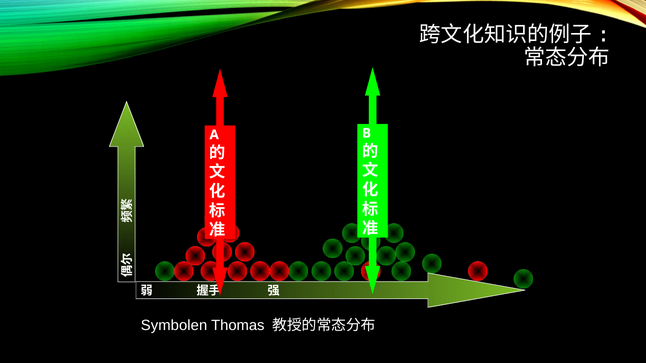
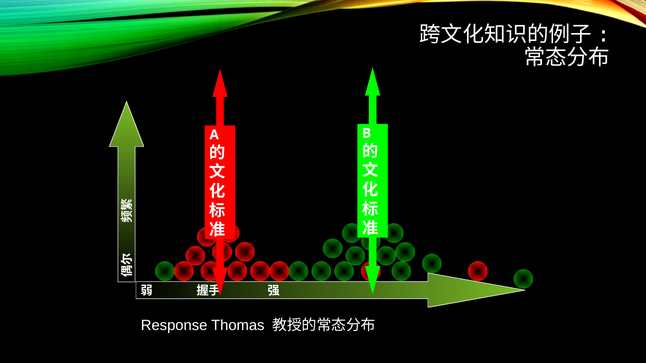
Symbolen: Symbolen -> Response
